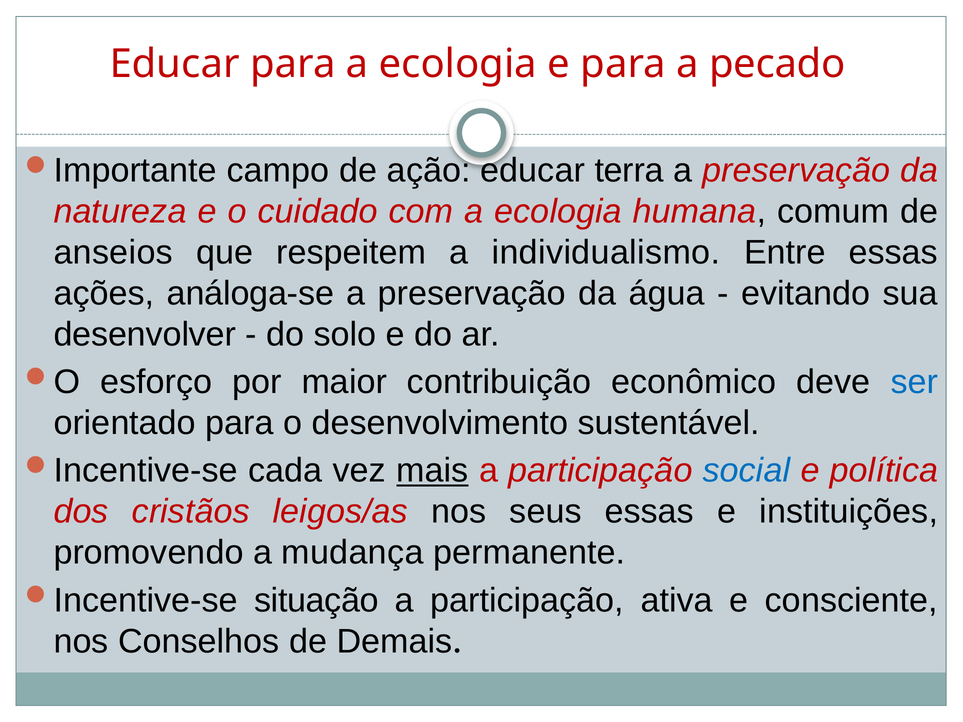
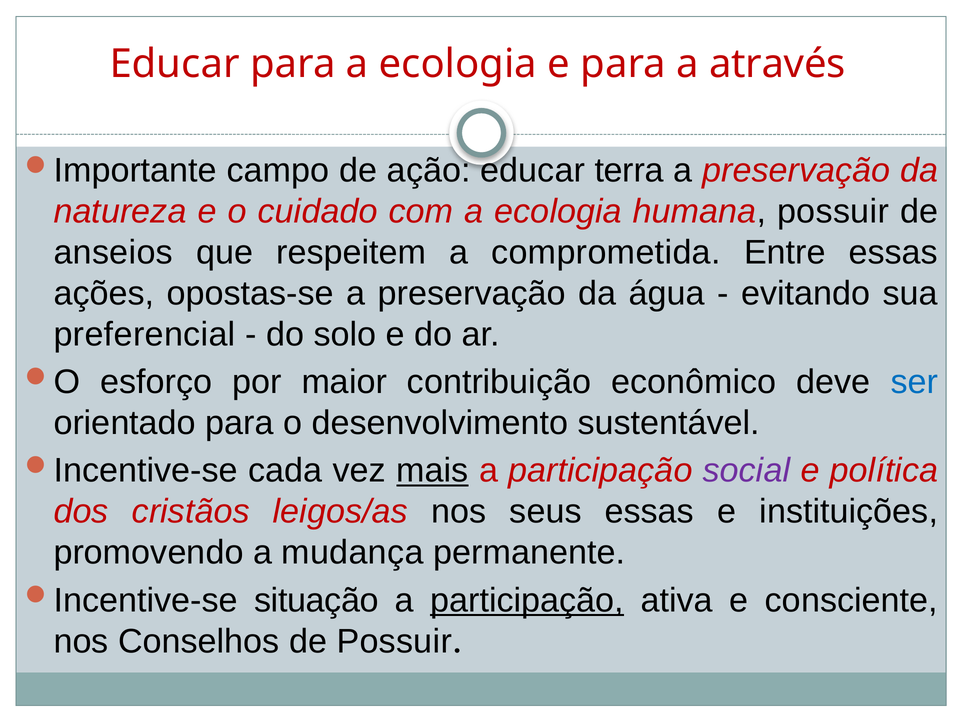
pecado: pecado -> através
humana comum: comum -> possuir
individualismo: individualismo -> comprometida
análoga-se: análoga-se -> opostas-se
desenvolver: desenvolver -> preferencial
social colour: blue -> purple
participação at (527, 601) underline: none -> present
de Demais: Demais -> Possuir
